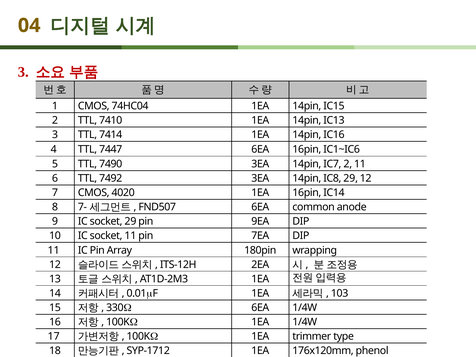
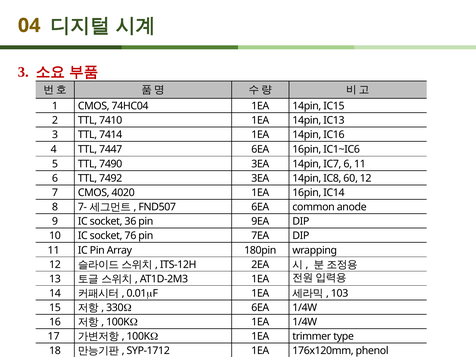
IC7 2: 2 -> 6
IC8 29: 29 -> 60
socket 29: 29 -> 36
socket 11: 11 -> 76
